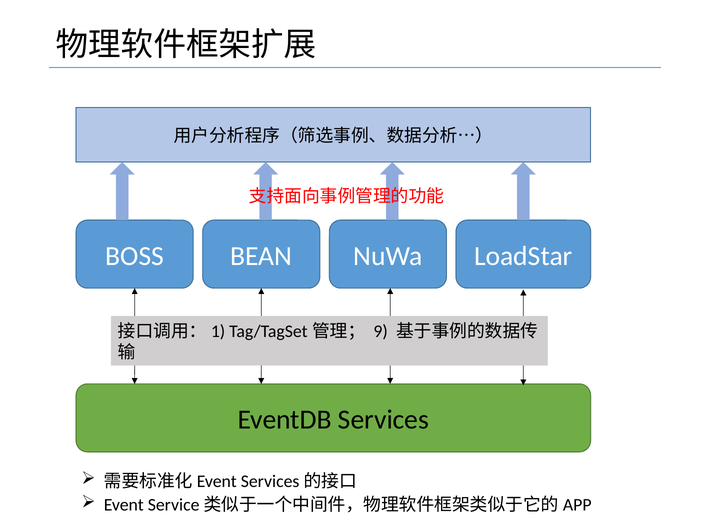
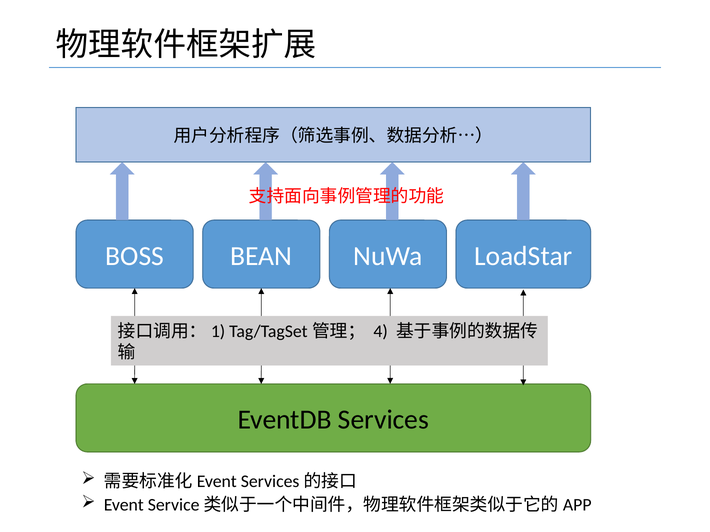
9: 9 -> 4
